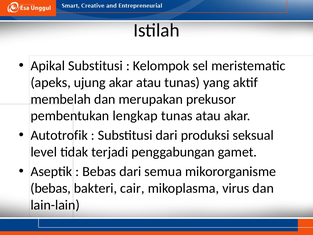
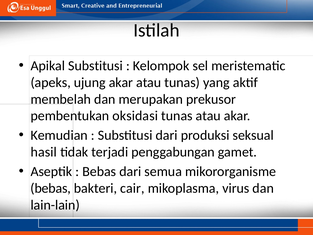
lengkap: lengkap -> oksidasi
Autotrofik: Autotrofik -> Kemudian
level: level -> hasil
